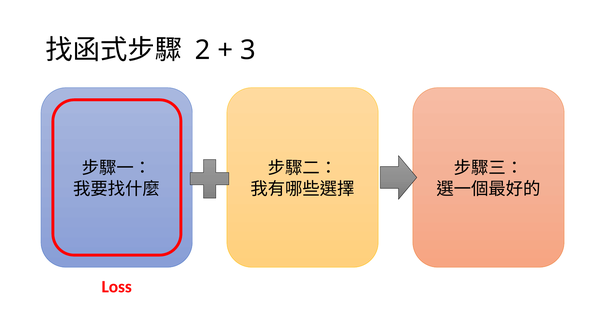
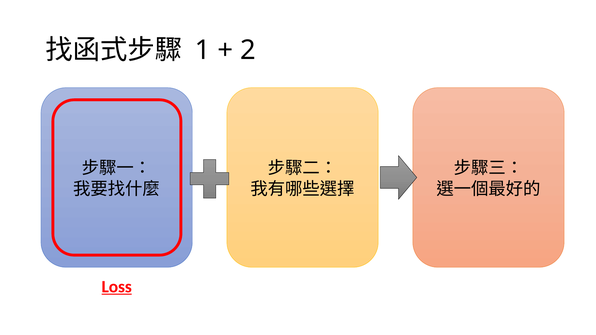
2: 2 -> 1
3: 3 -> 2
Loss underline: none -> present
